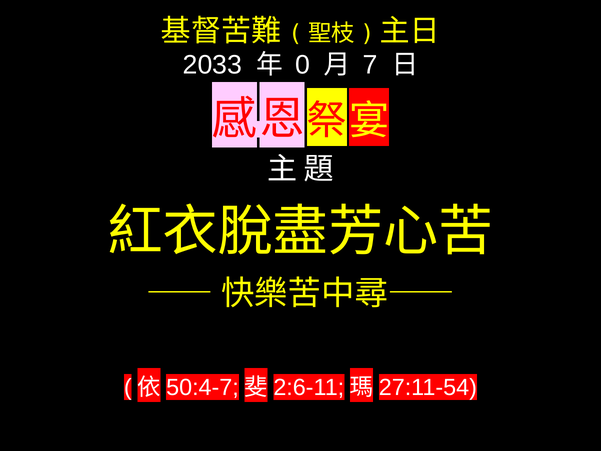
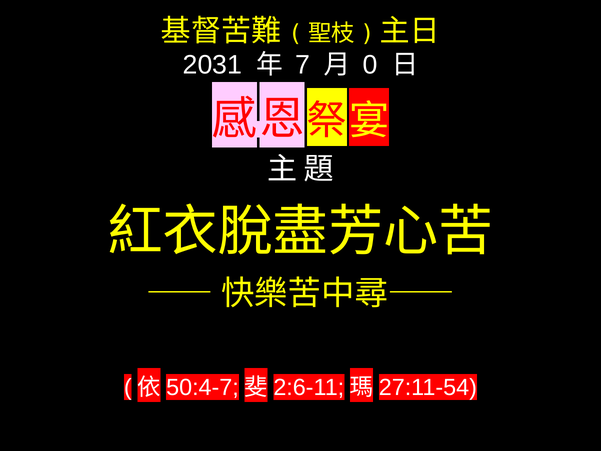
2033: 2033 -> 2031
0: 0 -> 7
7: 7 -> 0
